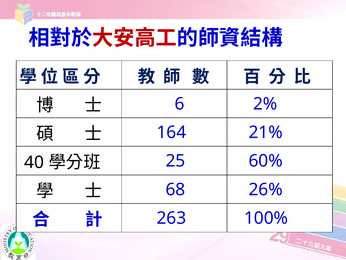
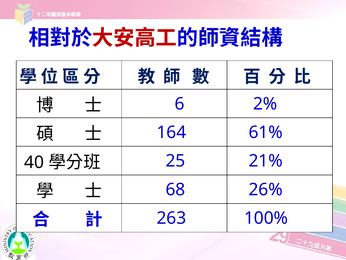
21%: 21% -> 61%
60%: 60% -> 21%
